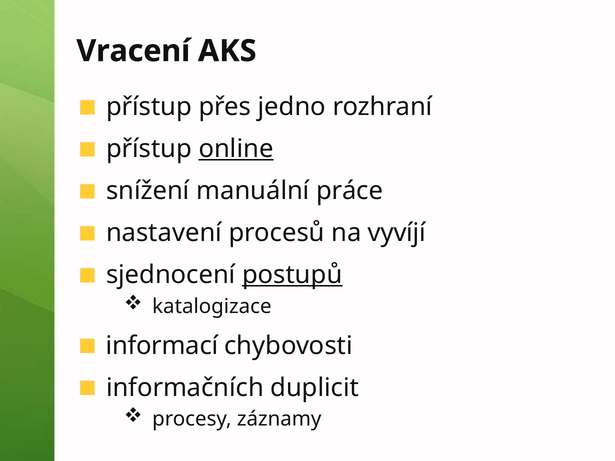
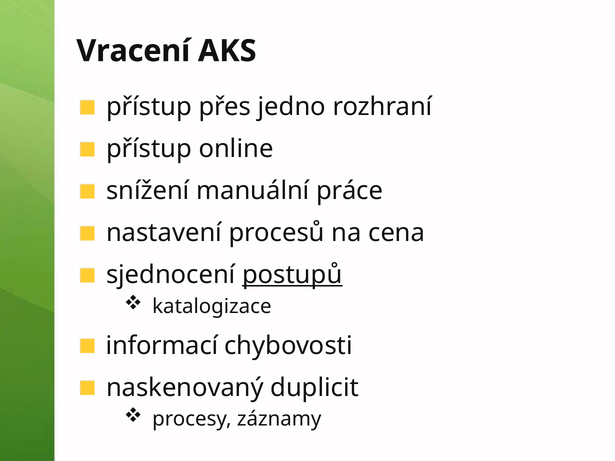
online underline: present -> none
vyvíjí: vyvíjí -> cena
informačních: informačních -> naskenovaný
